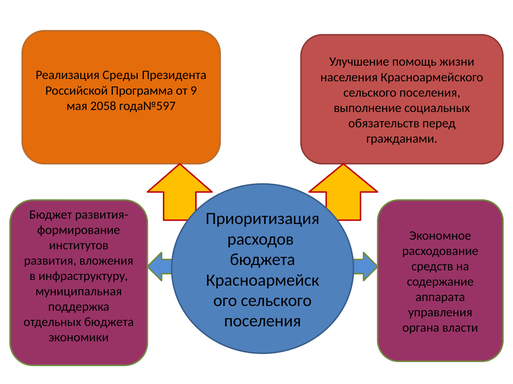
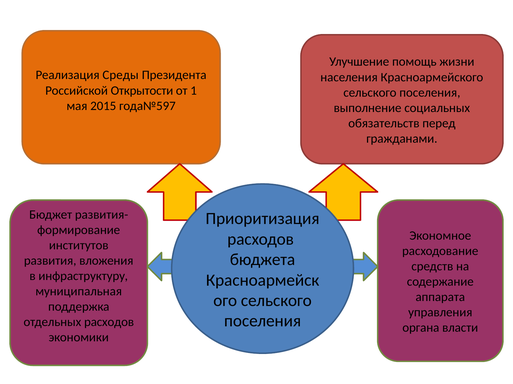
Программа: Программа -> Открытости
9: 9 -> 1
2058: 2058 -> 2015
отдельных бюджета: бюджета -> расходов
